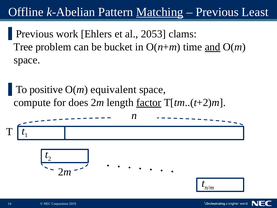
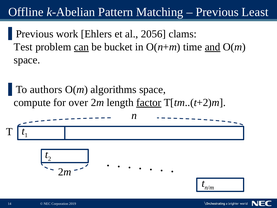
Matching underline: present -> none
2053: 2053 -> 2056
Tree: Tree -> Test
can underline: none -> present
positive: positive -> authors
equivalent: equivalent -> algorithms
does: does -> over
